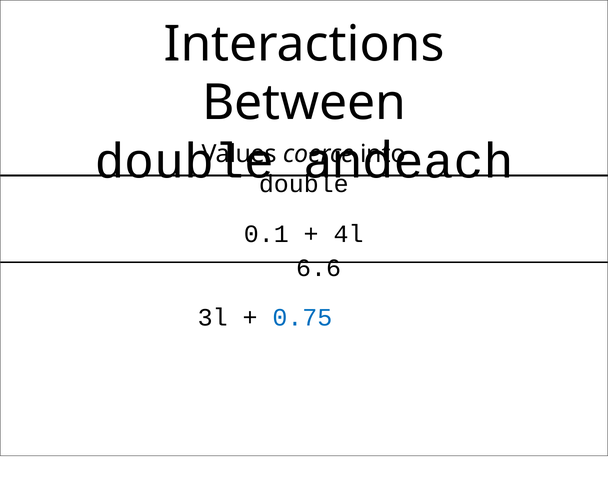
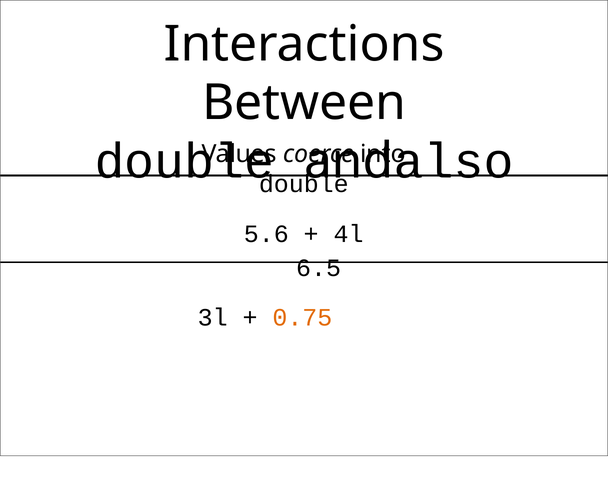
each: each -> also
0.1: 0.1 -> 5.6
6.6: 6.6 -> 6.5
0.75 colour: blue -> orange
